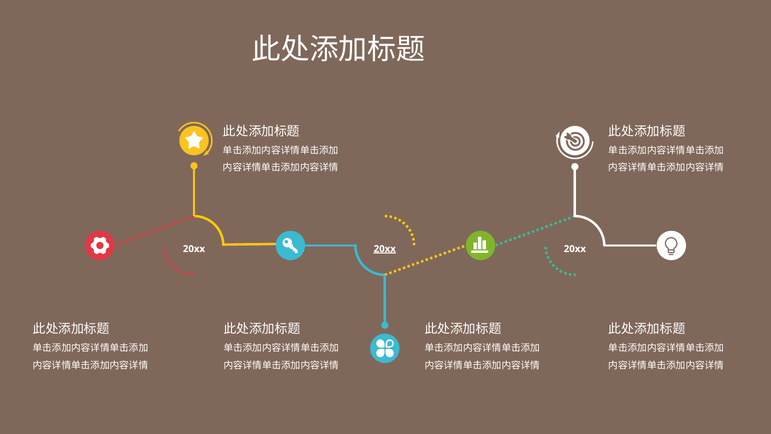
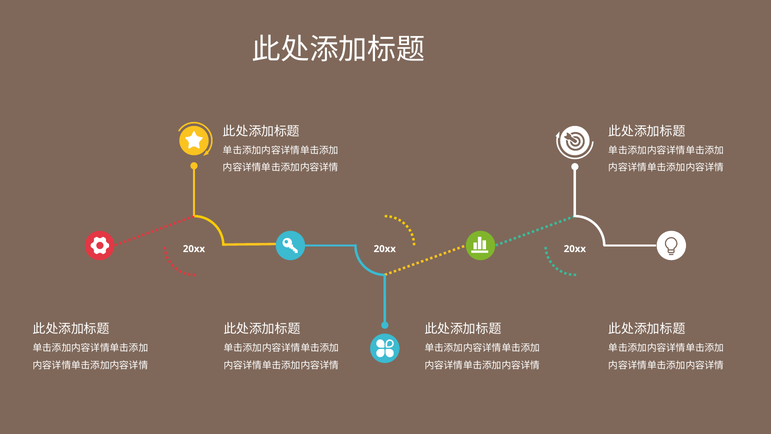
20xx at (385, 249) underline: present -> none
